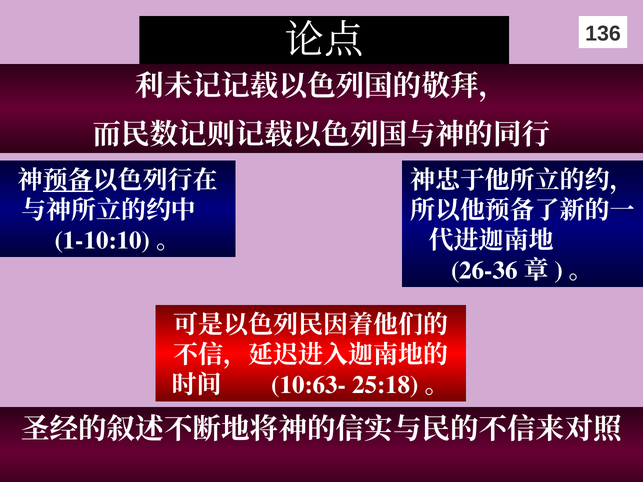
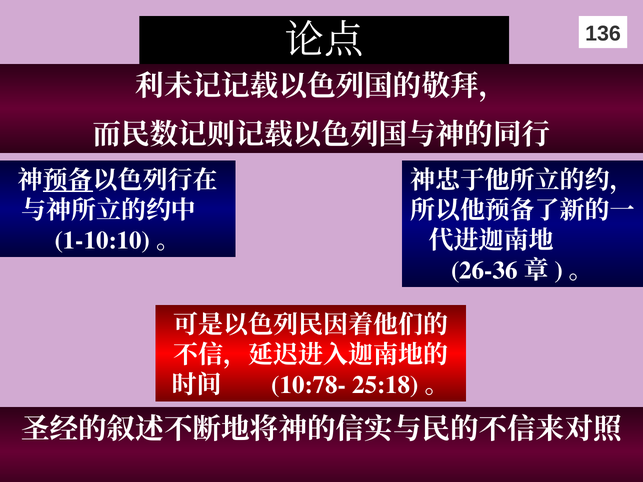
10:63-: 10:63- -> 10:78-
